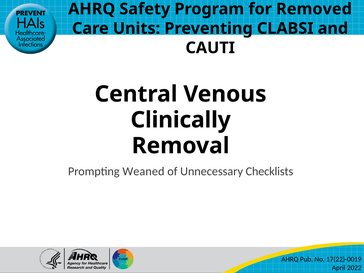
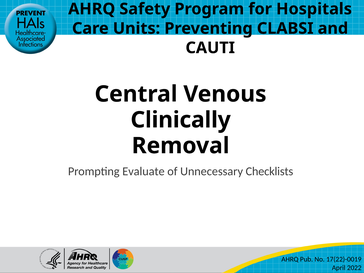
Removed: Removed -> Hospitals
Weaned: Weaned -> Evaluate
